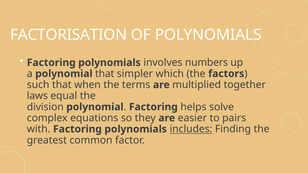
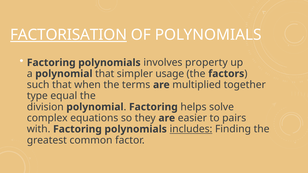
FACTORISATION underline: none -> present
numbers: numbers -> property
which: which -> usage
laws: laws -> type
